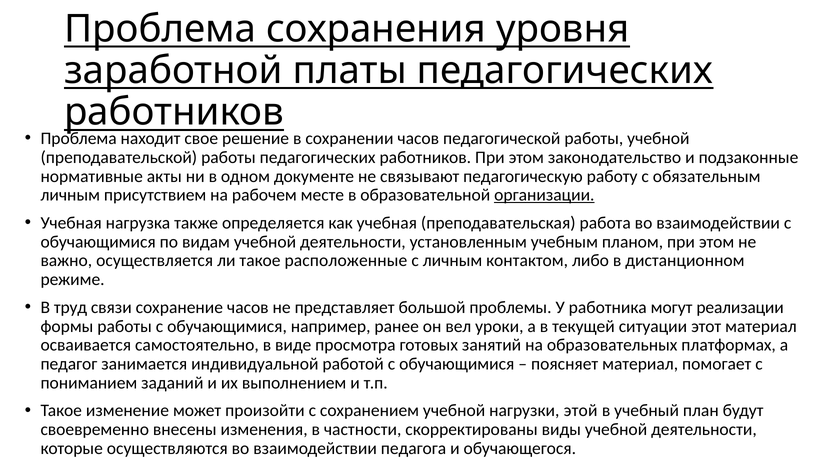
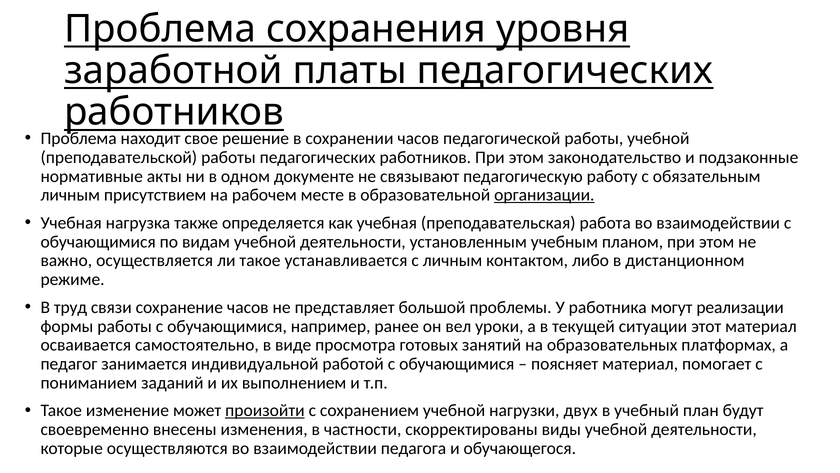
расположенные: расположенные -> устанавливается
произойти underline: none -> present
этой: этой -> двух
